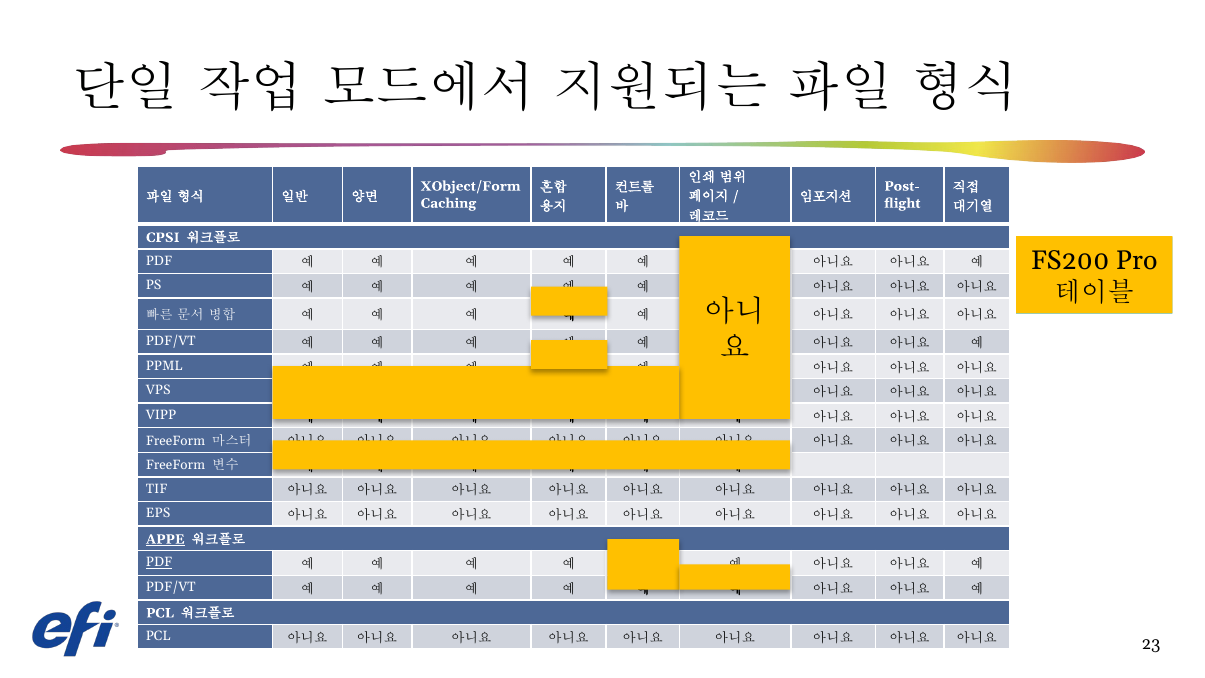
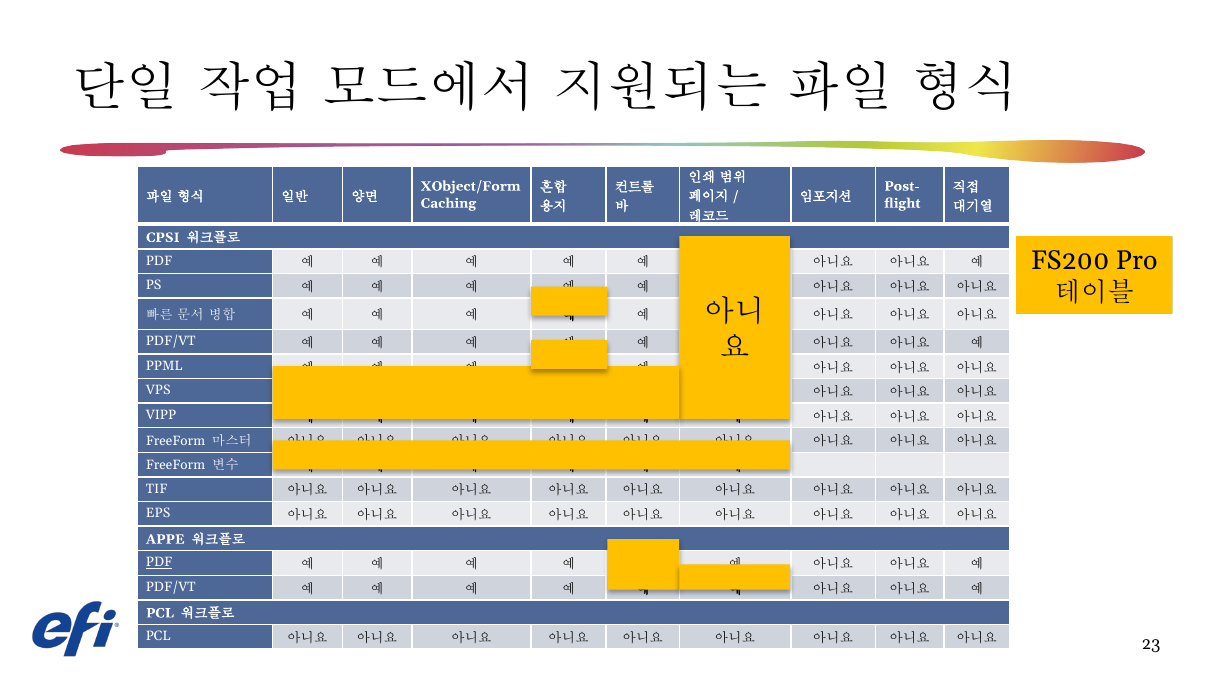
APPE underline: present -> none
